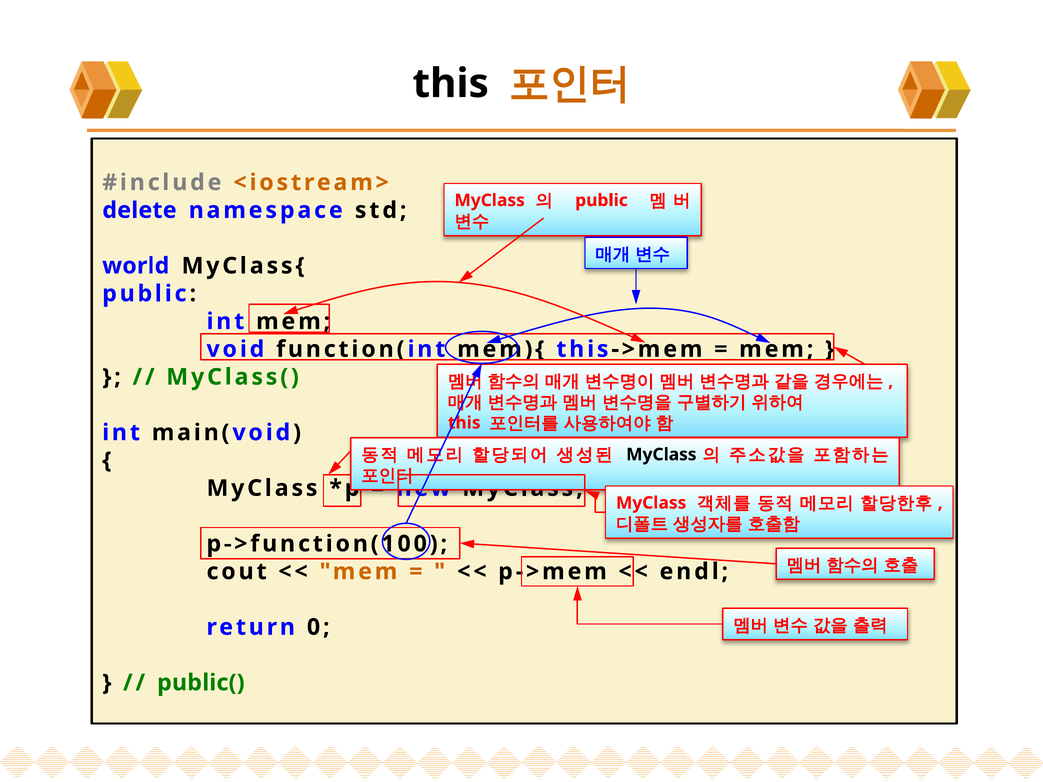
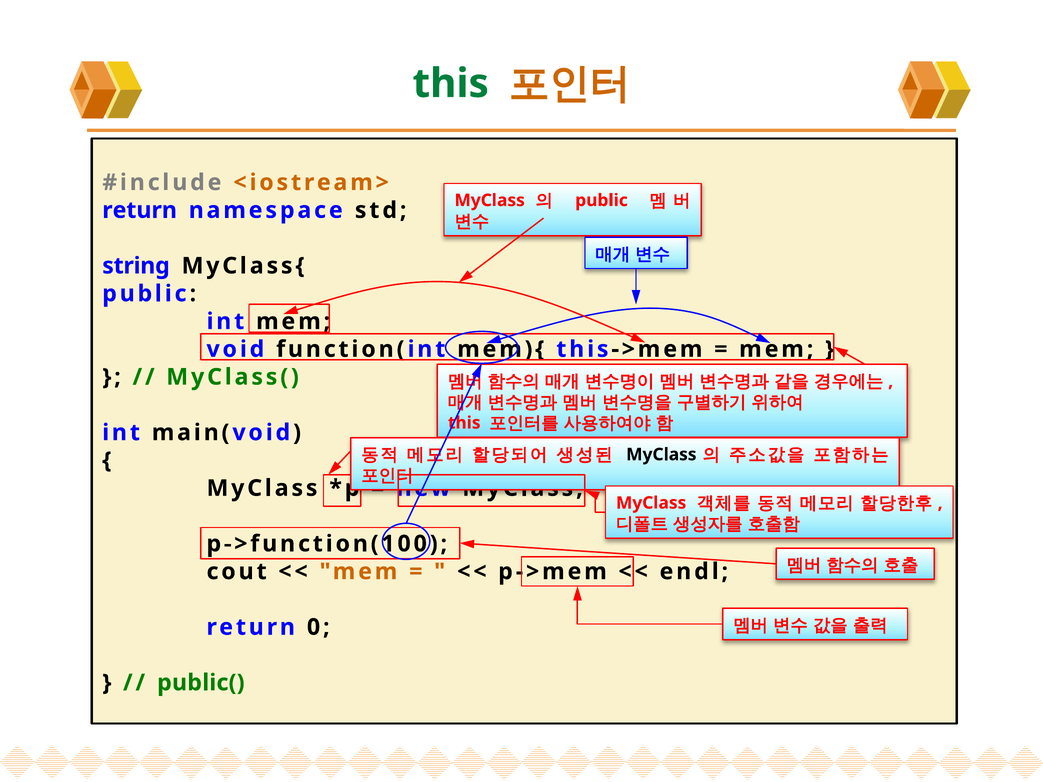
this at (451, 84) colour: black -> green
delete at (139, 210): delete -> return
world: world -> string
